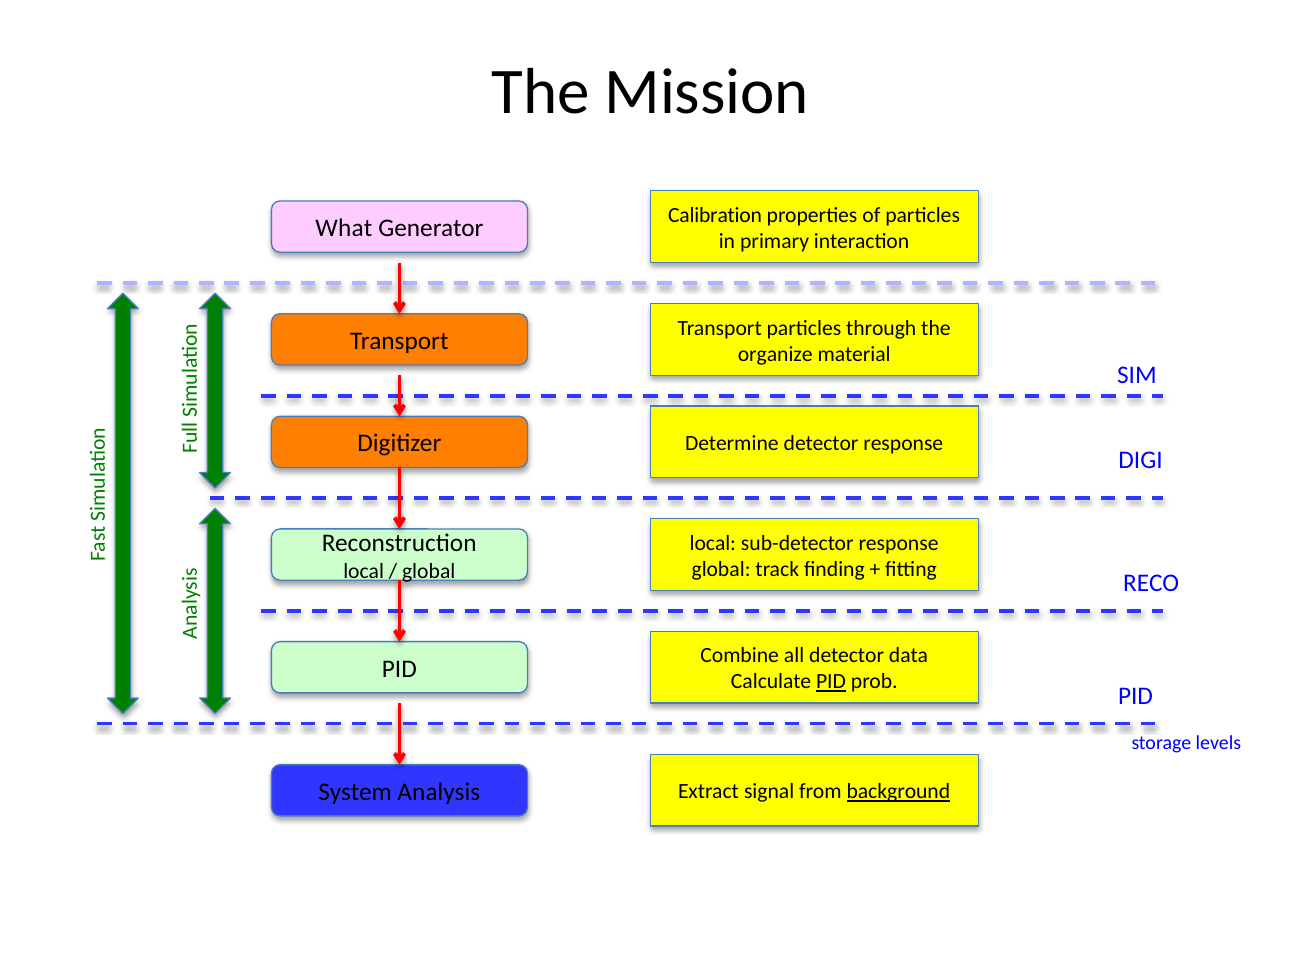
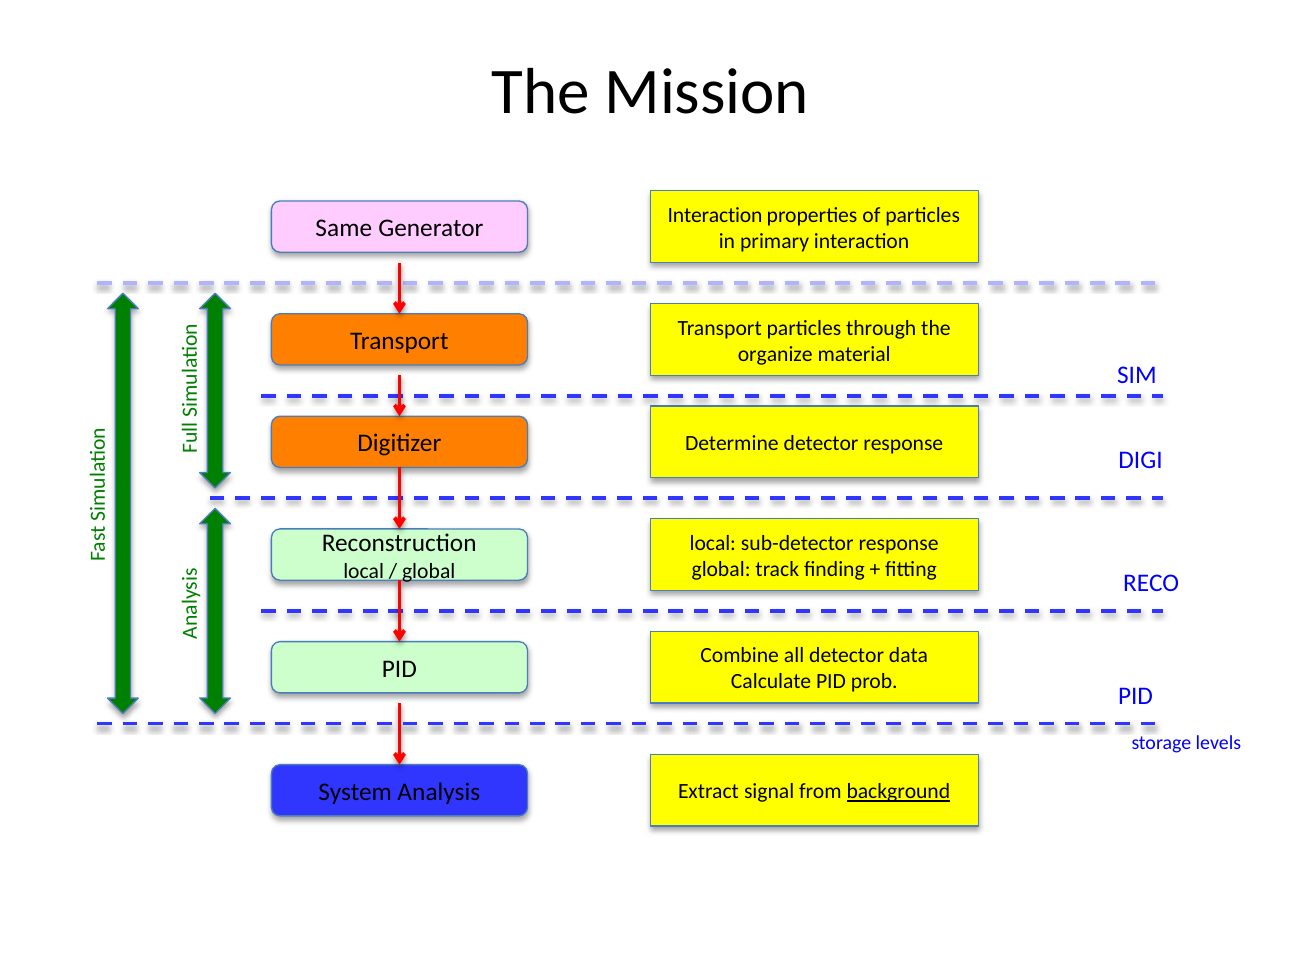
Calibration at (715, 215): Calibration -> Interaction
What: What -> Same
PID at (831, 682) underline: present -> none
